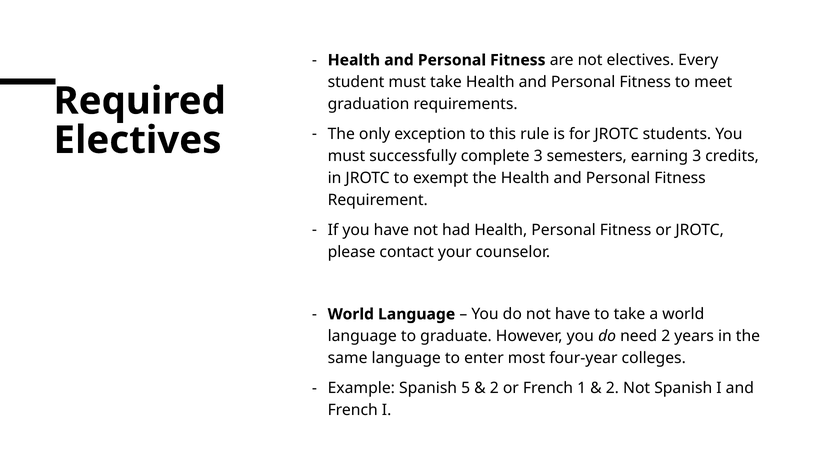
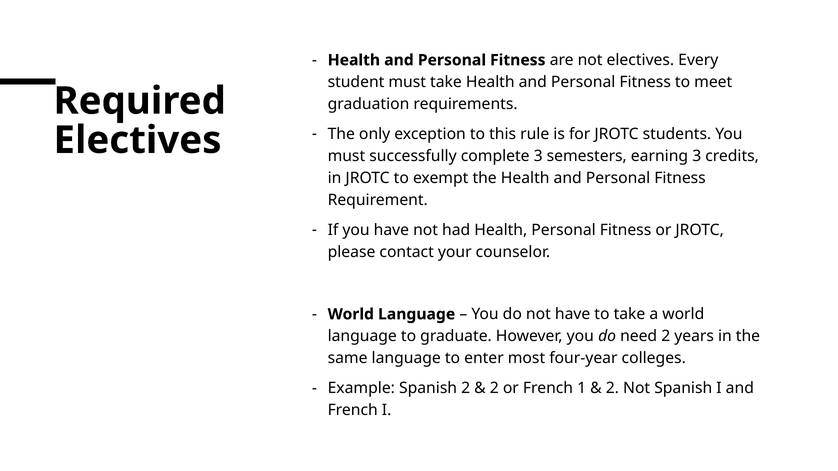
Spanish 5: 5 -> 2
